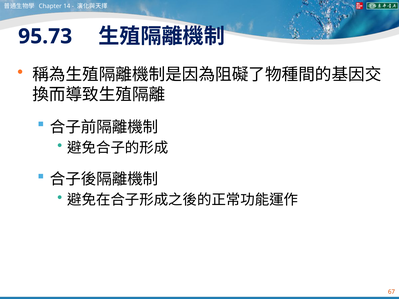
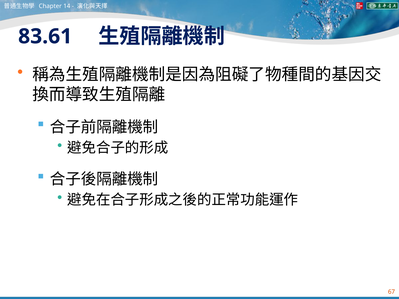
95.73: 95.73 -> 83.61
